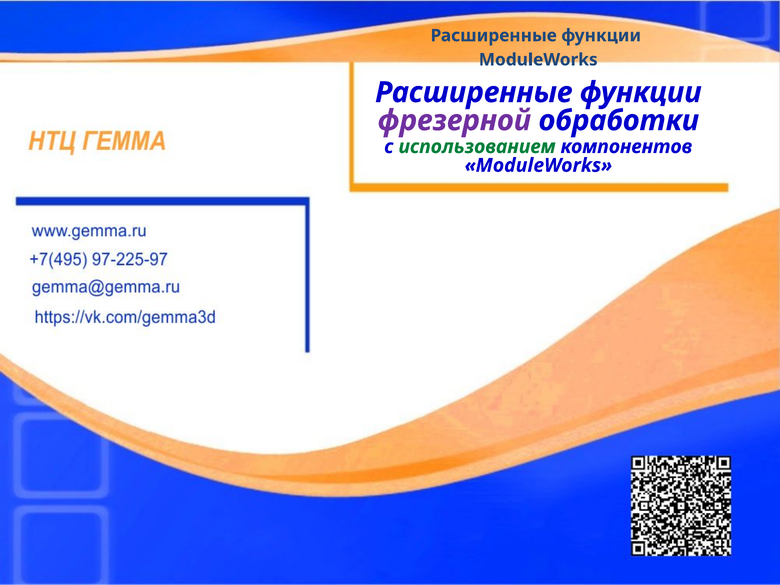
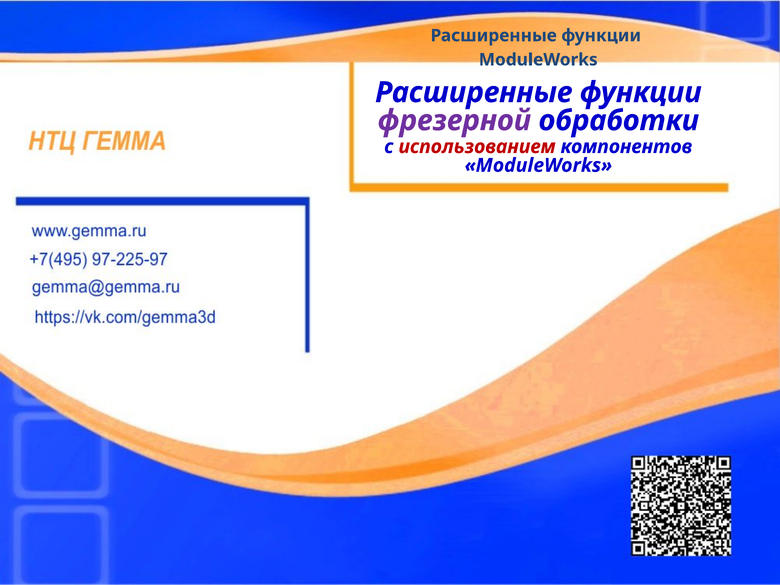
использованием colour: green -> red
